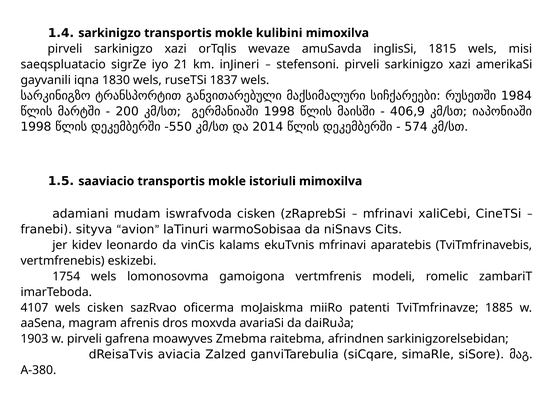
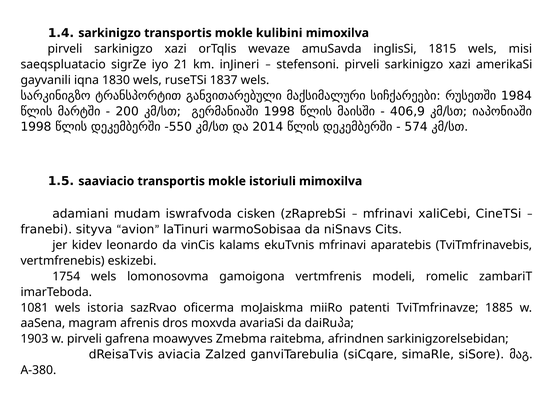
4107: 4107 -> 1081
wels cisken: cisken -> istoria
